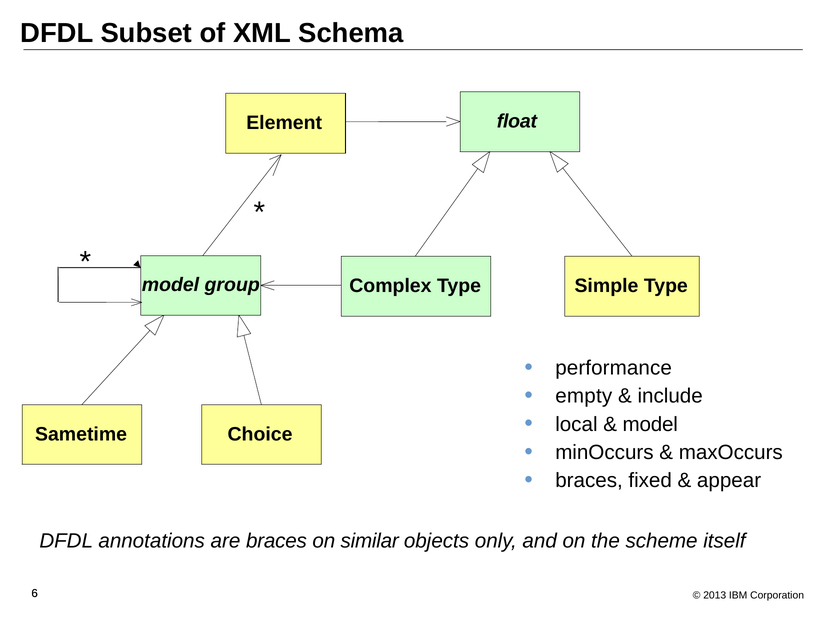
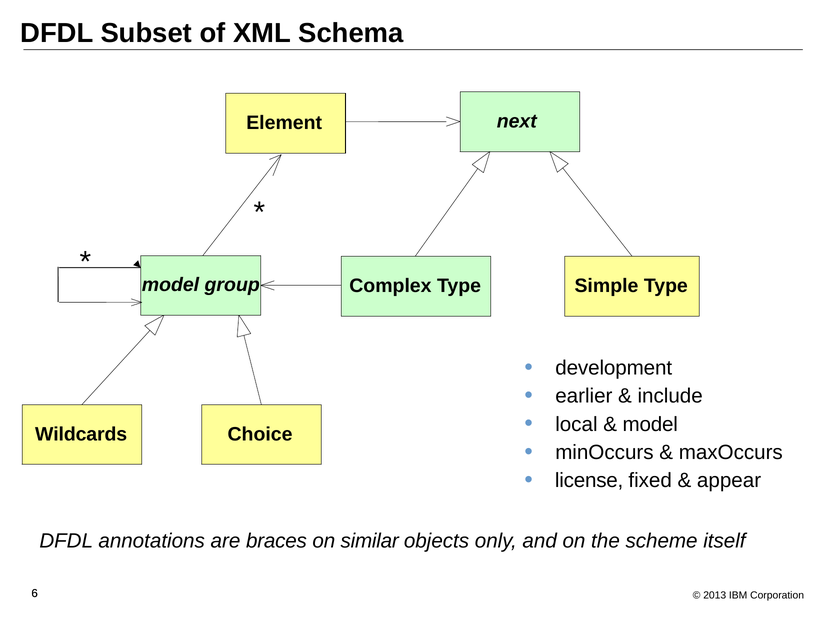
float: float -> next
performance: performance -> development
empty: empty -> earlier
Sametime: Sametime -> Wildcards
braces at (589, 481): braces -> license
